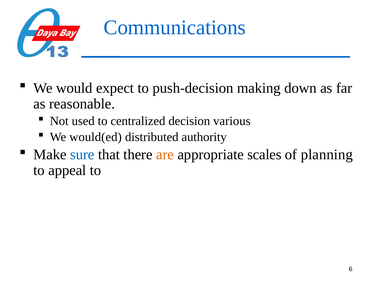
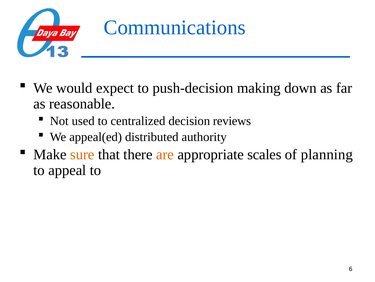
various: various -> reviews
would(ed: would(ed -> appeal(ed
sure colour: blue -> orange
